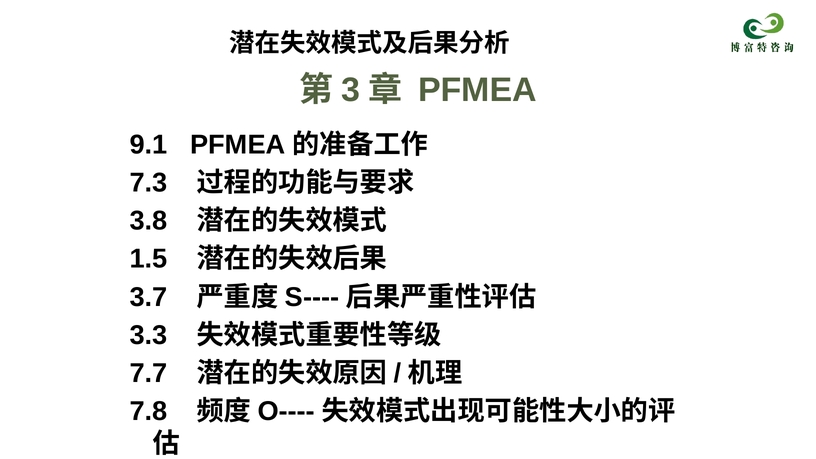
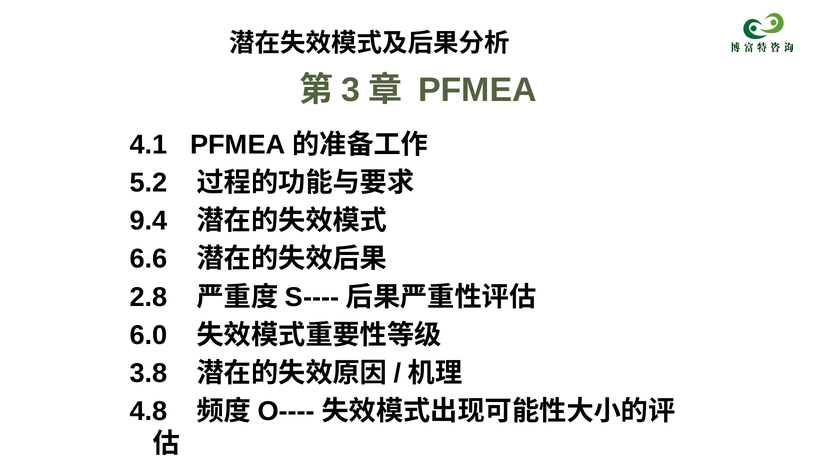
9.1: 9.1 -> 4.1
7.3: 7.3 -> 5.2
3.8: 3.8 -> 9.4
1.5: 1.5 -> 6.6
3.7: 3.7 -> 2.8
3.3: 3.3 -> 6.0
7.7: 7.7 -> 3.8
7.8: 7.8 -> 4.8
